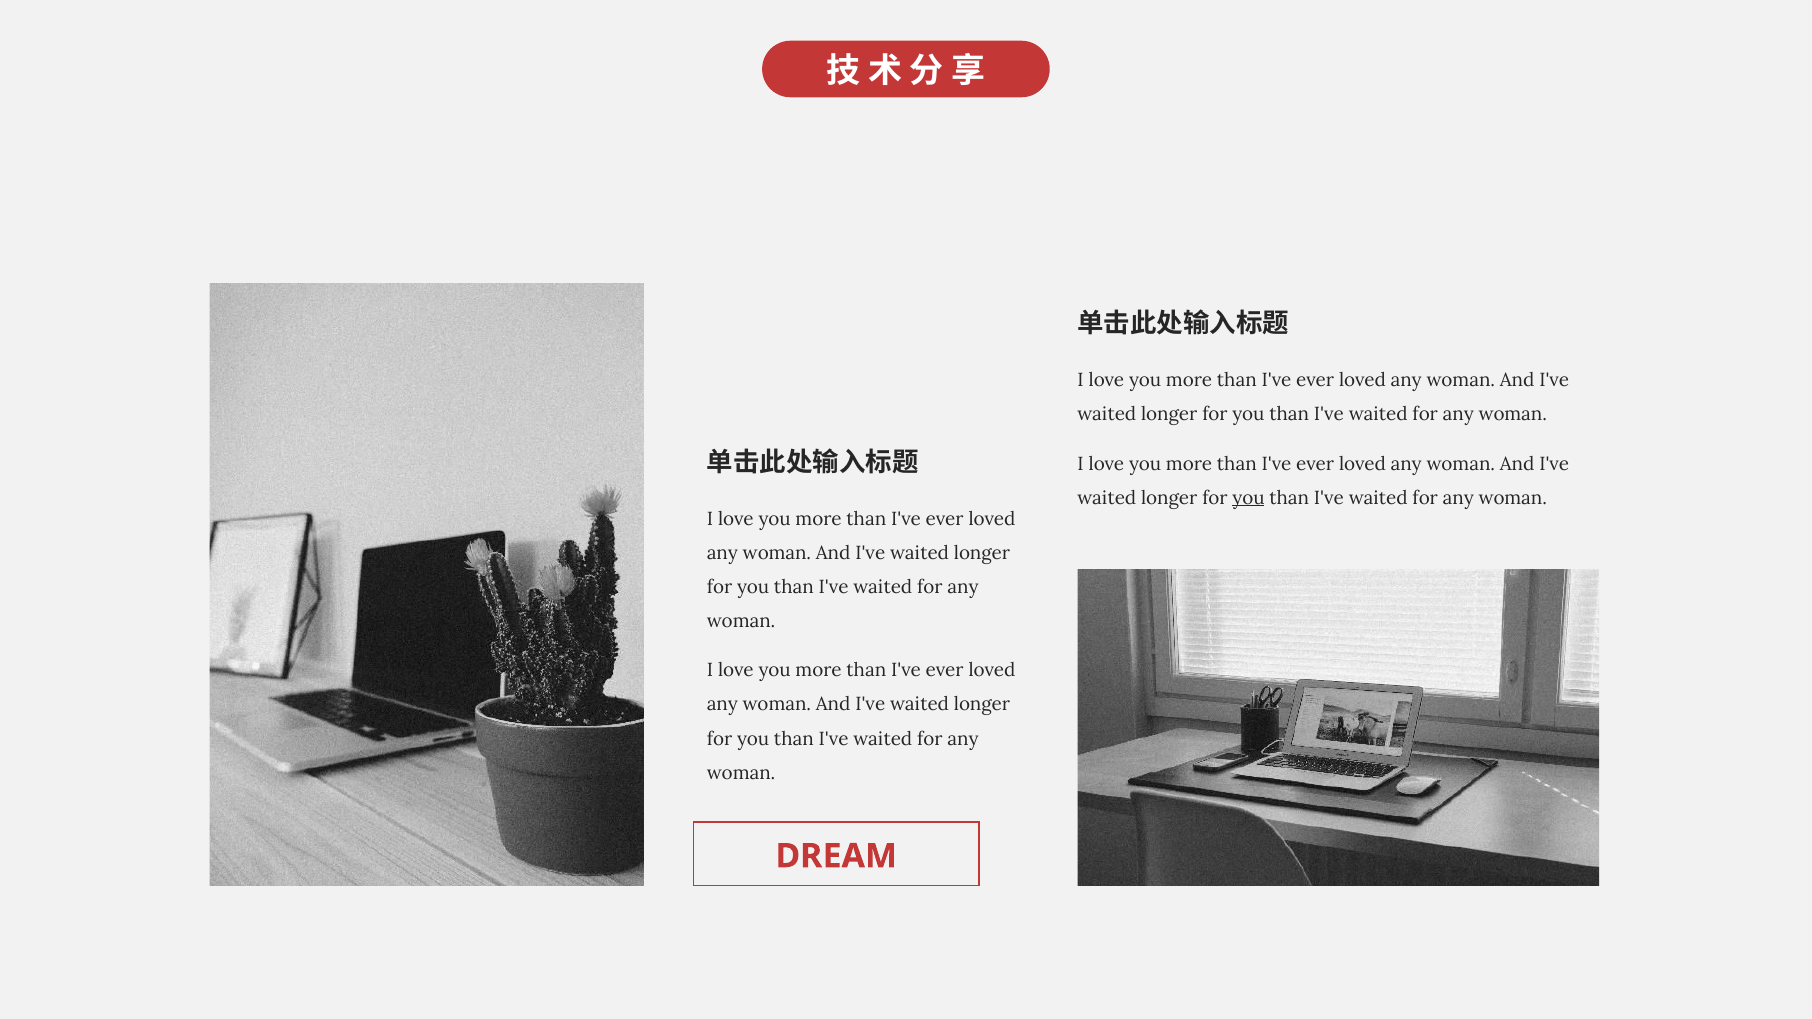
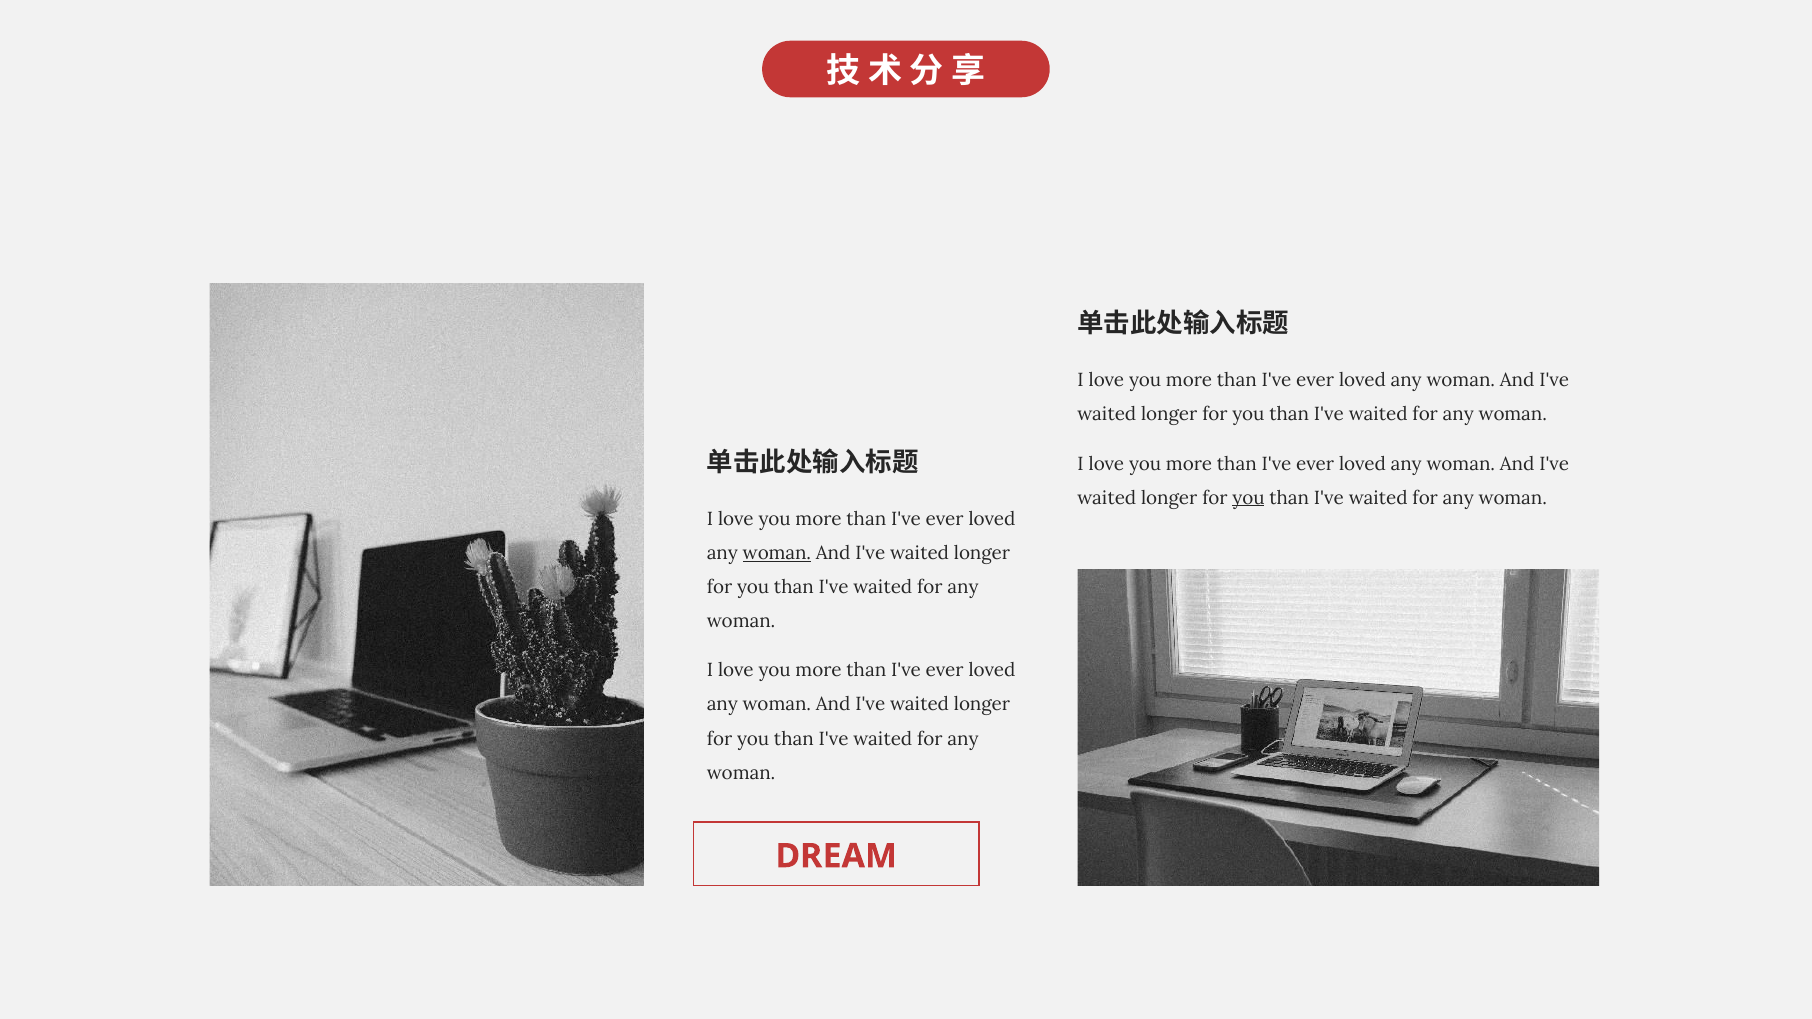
woman at (777, 554) underline: none -> present
